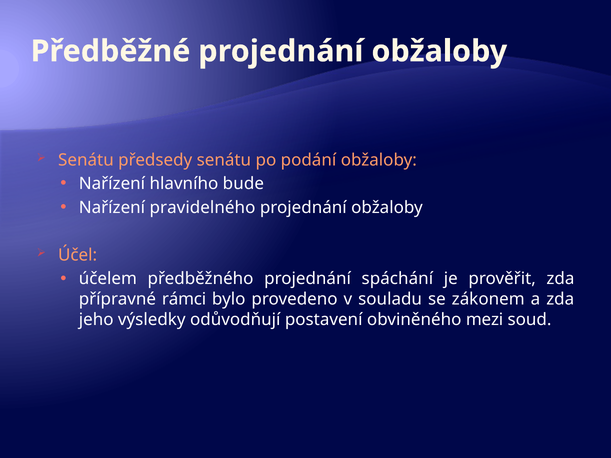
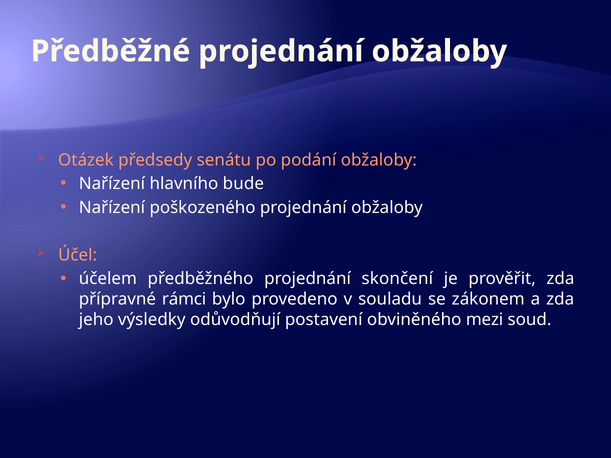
Senátu at (86, 160): Senátu -> Otázek
pravidelného: pravidelného -> poškozeného
spáchání: spáchání -> skončení
